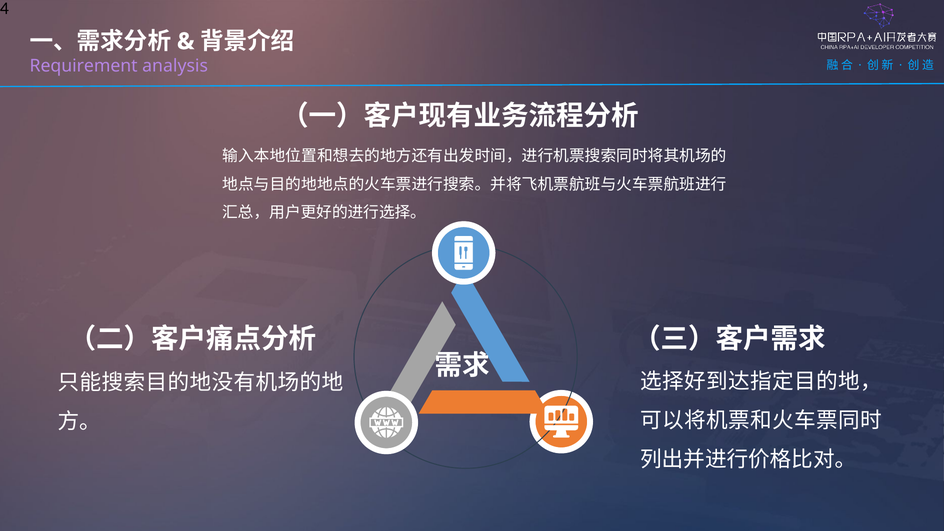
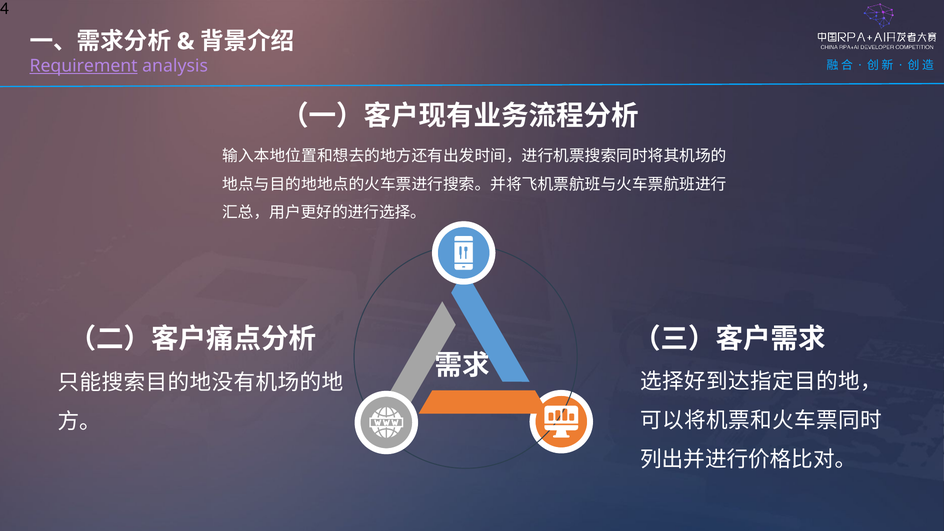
Requirement underline: none -> present
